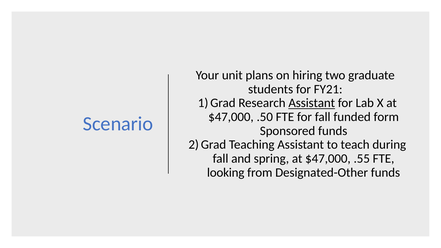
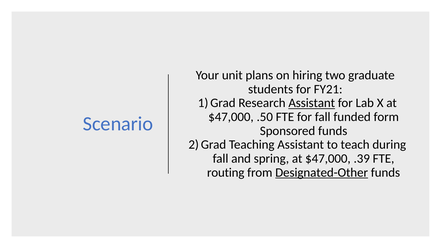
.55: .55 -> .39
looking: looking -> routing
Designated-Other underline: none -> present
